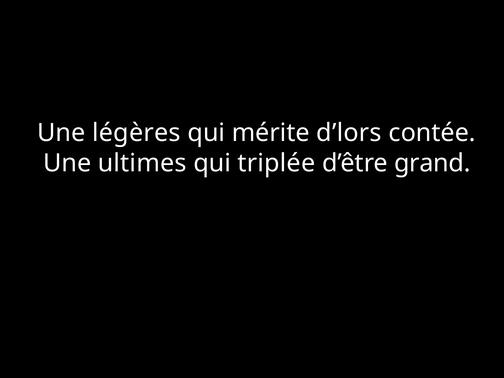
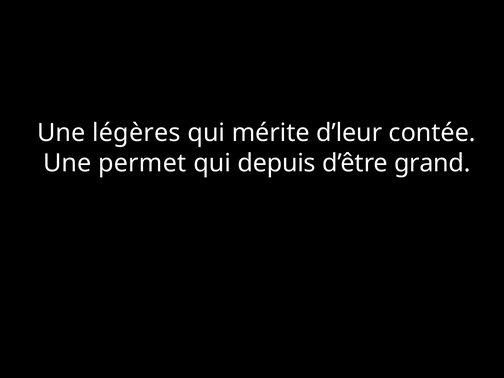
d’lors: d’lors -> d’leur
ultimes: ultimes -> permet
triplée: triplée -> depuis
